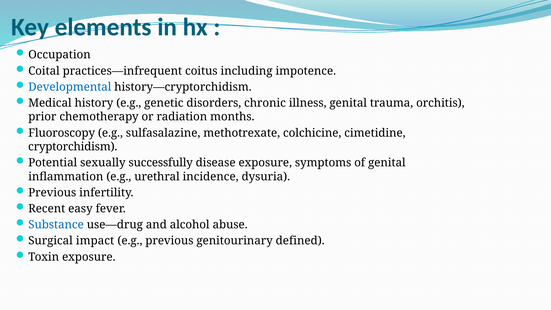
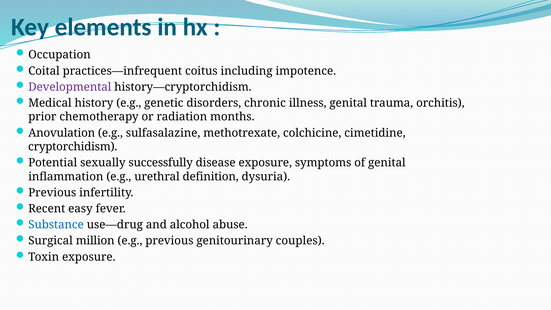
Developmental colour: blue -> purple
Fluoroscopy: Fluoroscopy -> Anovulation
incidence: incidence -> definition
impact: impact -> million
defined: defined -> couples
